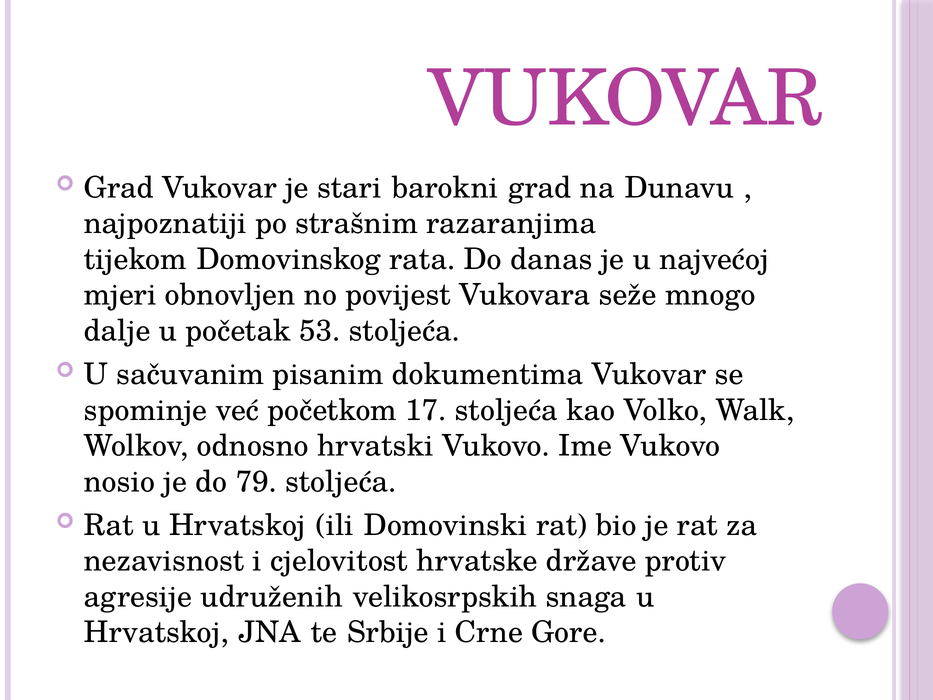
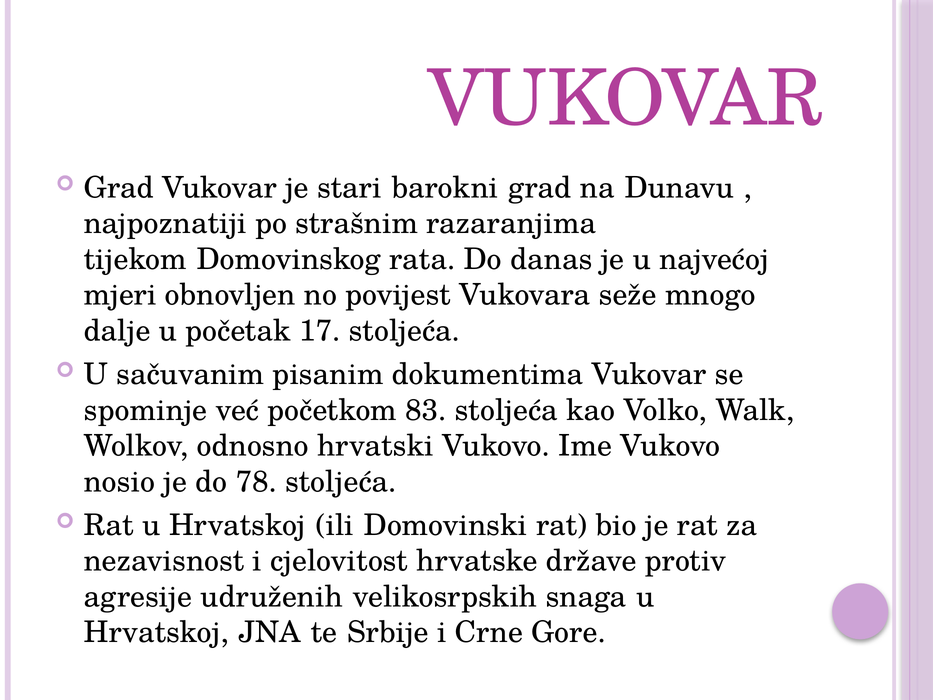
53: 53 -> 17
17: 17 -> 83
79: 79 -> 78
